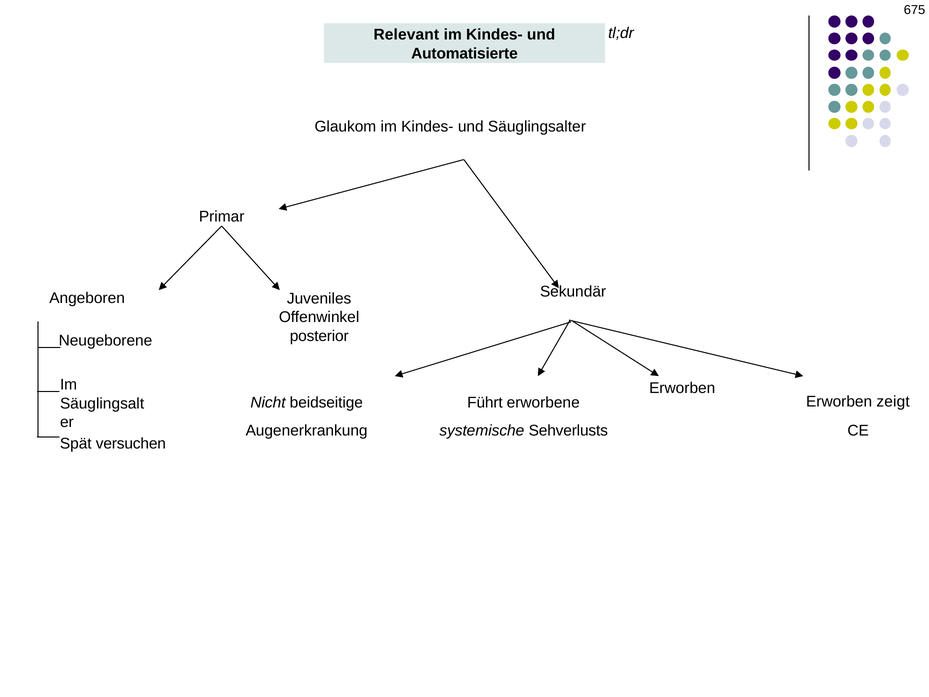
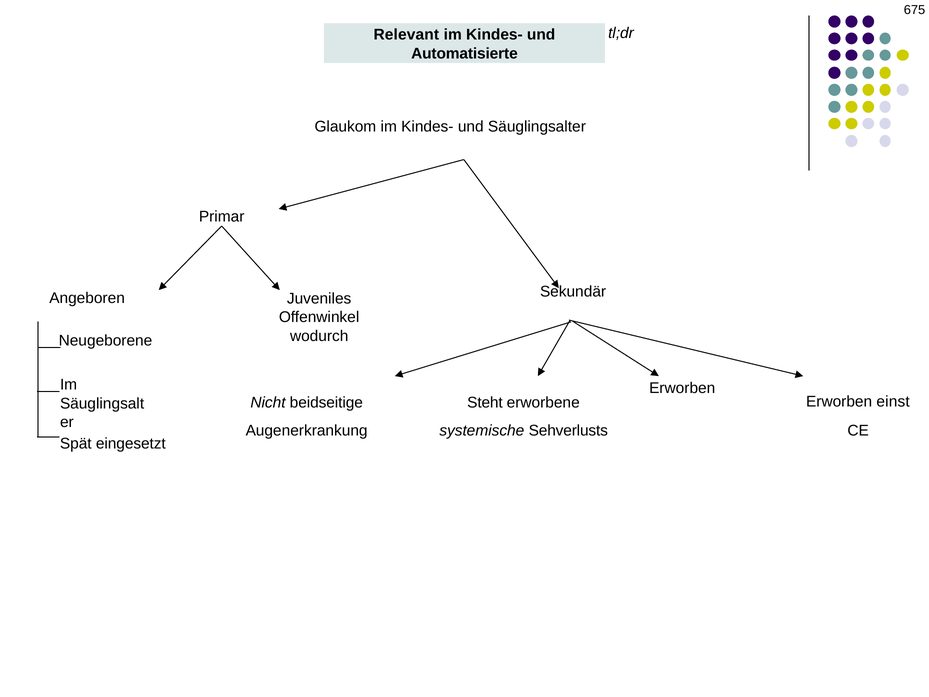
posterior: posterior -> wodurch
zeigt: zeigt -> einst
Führt: Führt -> Steht
versuchen: versuchen -> eingesetzt
